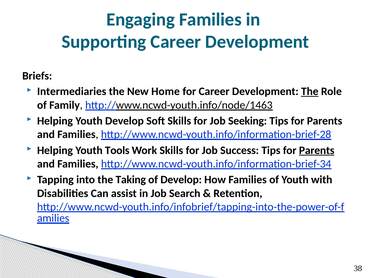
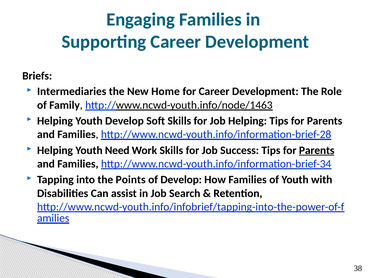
The at (310, 92) underline: present -> none
Job Seeking: Seeking -> Helping
Tools: Tools -> Need
Taking: Taking -> Points
